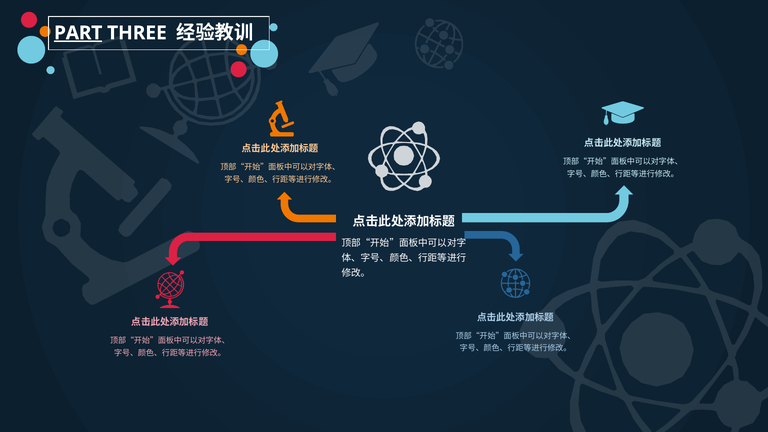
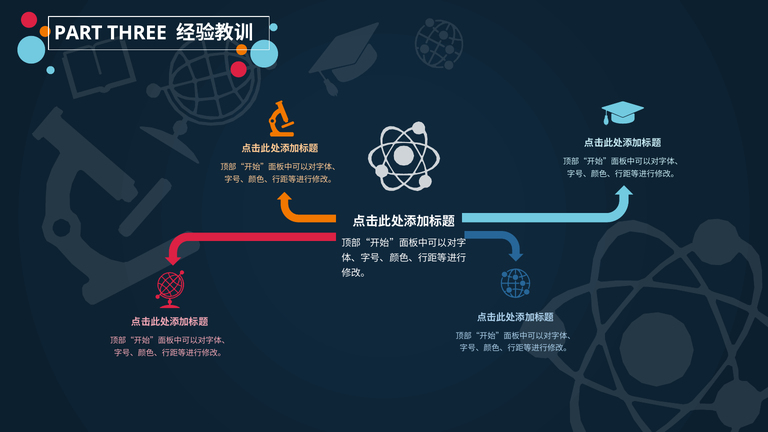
PART underline: present -> none
